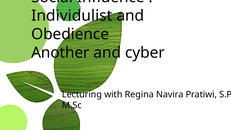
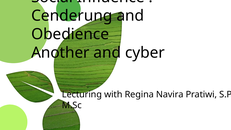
Individulist: Individulist -> Cenderung
